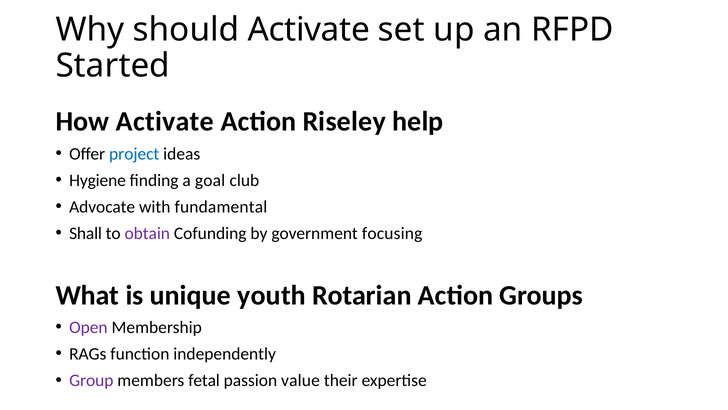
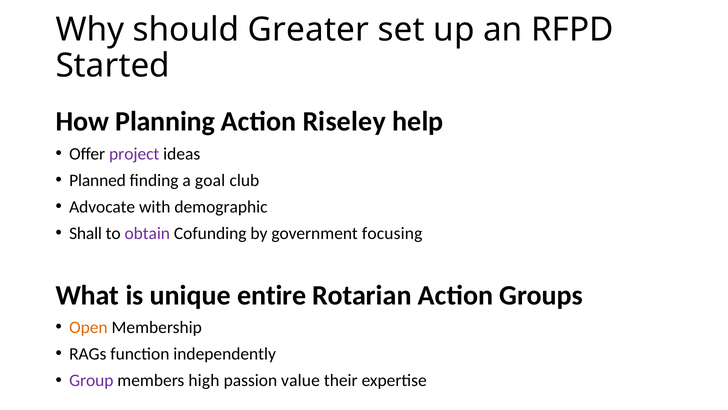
should Activate: Activate -> Greater
How Activate: Activate -> Planning
project colour: blue -> purple
Hygiene: Hygiene -> Planned
fundamental: fundamental -> demographic
youth: youth -> entire
Open colour: purple -> orange
fetal: fetal -> high
